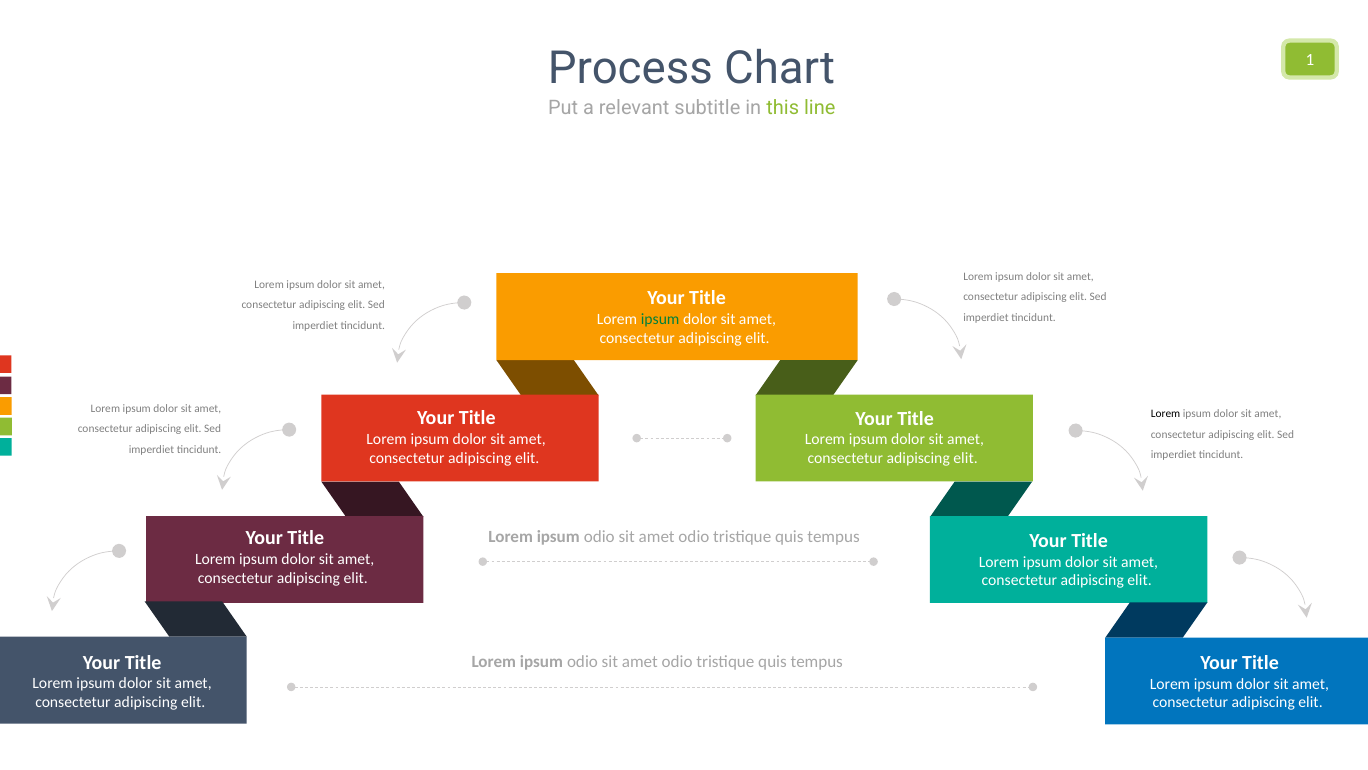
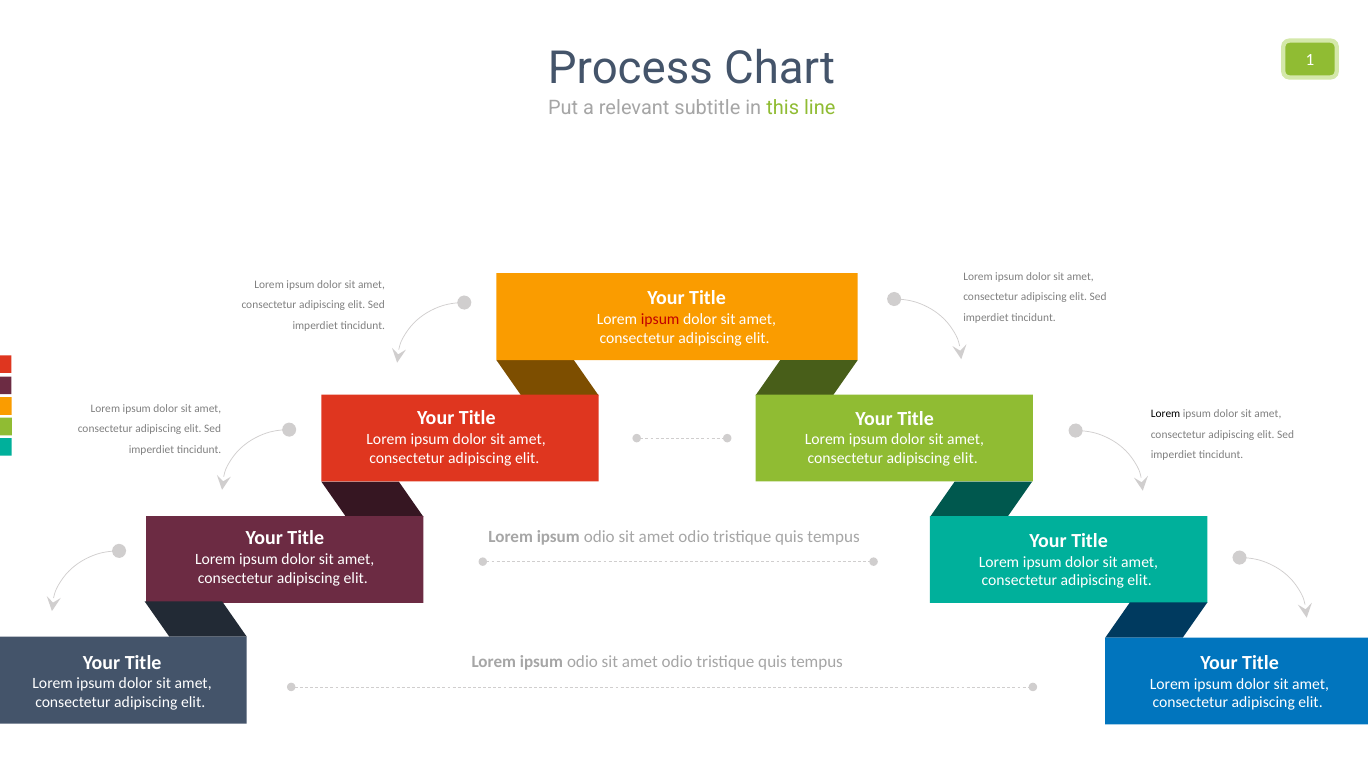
ipsum at (660, 319) colour: green -> red
